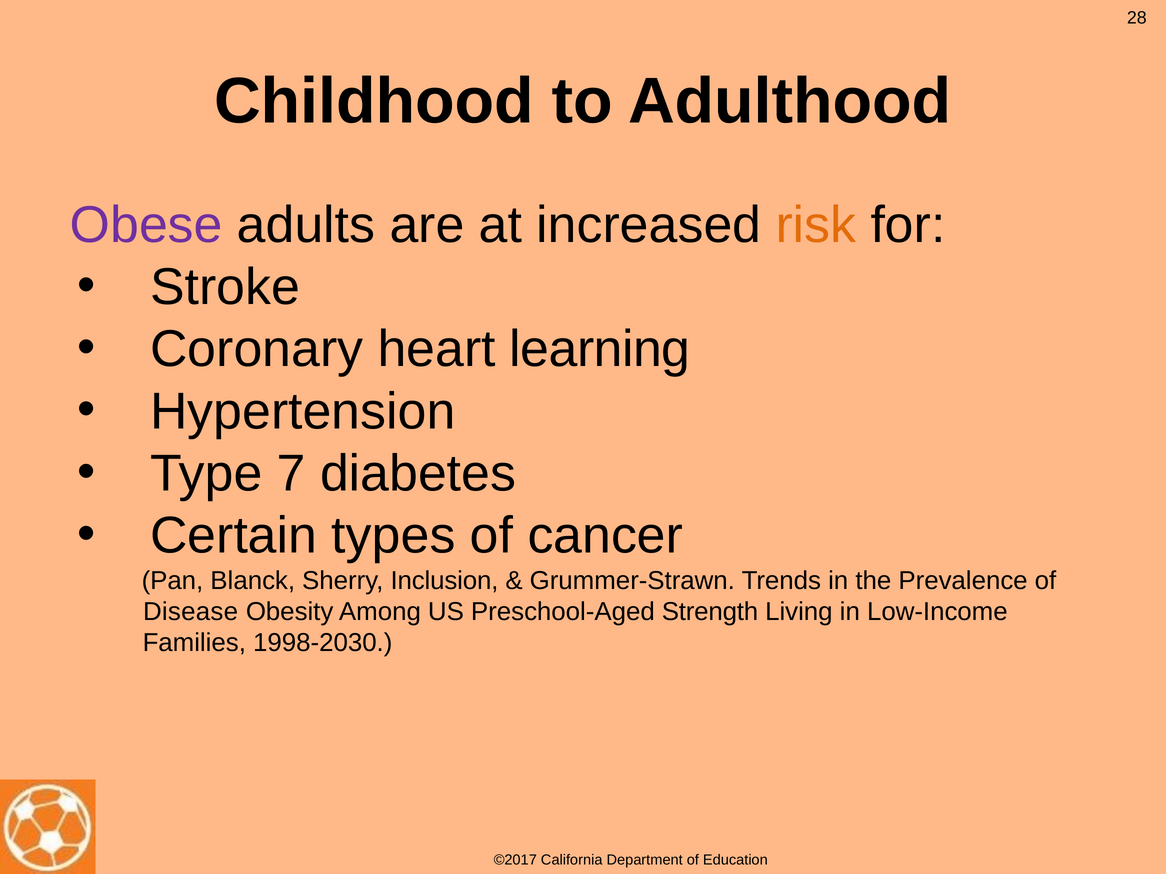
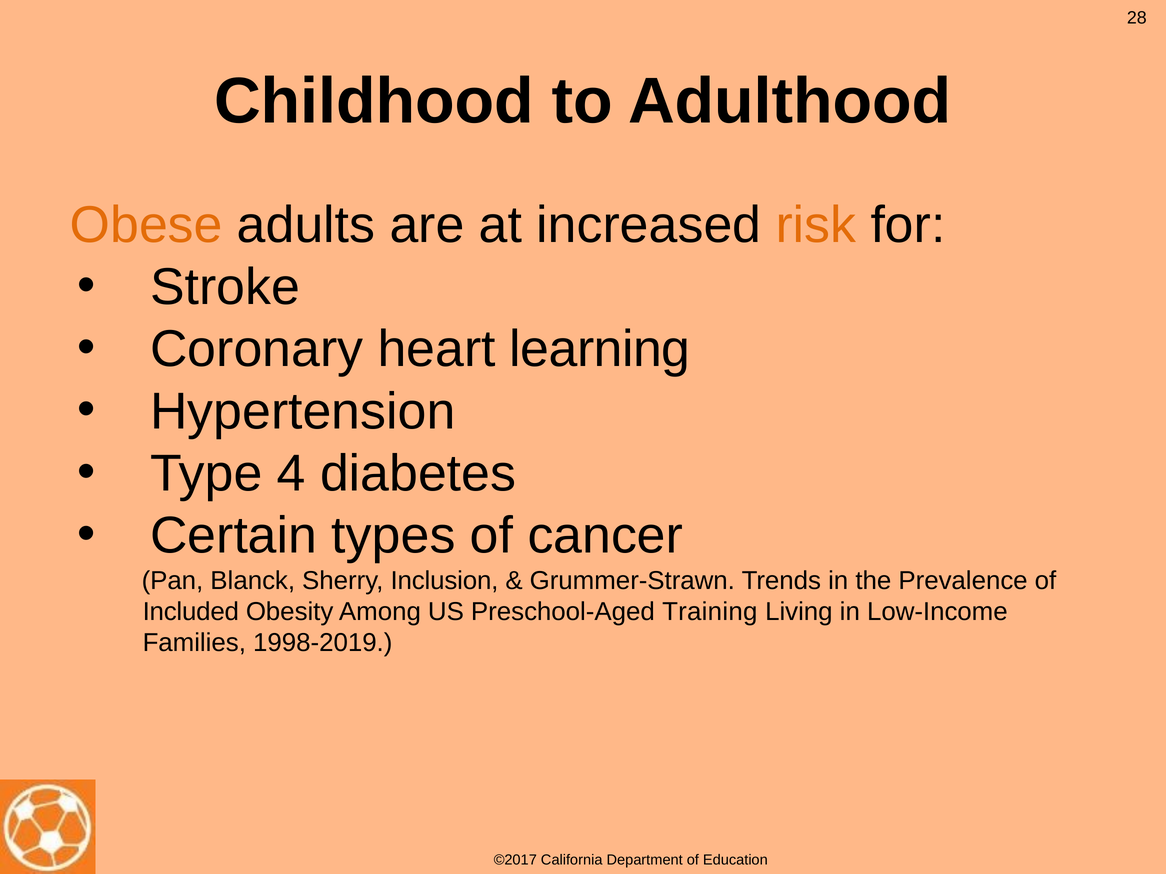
Obese colour: purple -> orange
7: 7 -> 4
Disease: Disease -> Included
Strength: Strength -> Training
1998-2030: 1998-2030 -> 1998-2019
